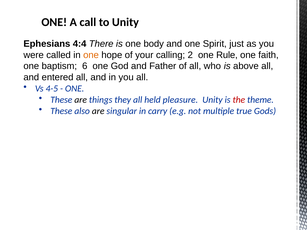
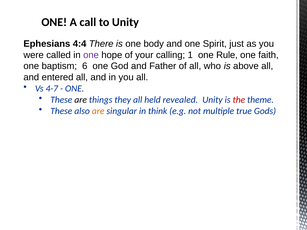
one at (91, 55) colour: orange -> purple
2: 2 -> 1
4-5: 4-5 -> 4-7
pleasure: pleasure -> revealed
are at (98, 111) colour: black -> orange
carry: carry -> think
